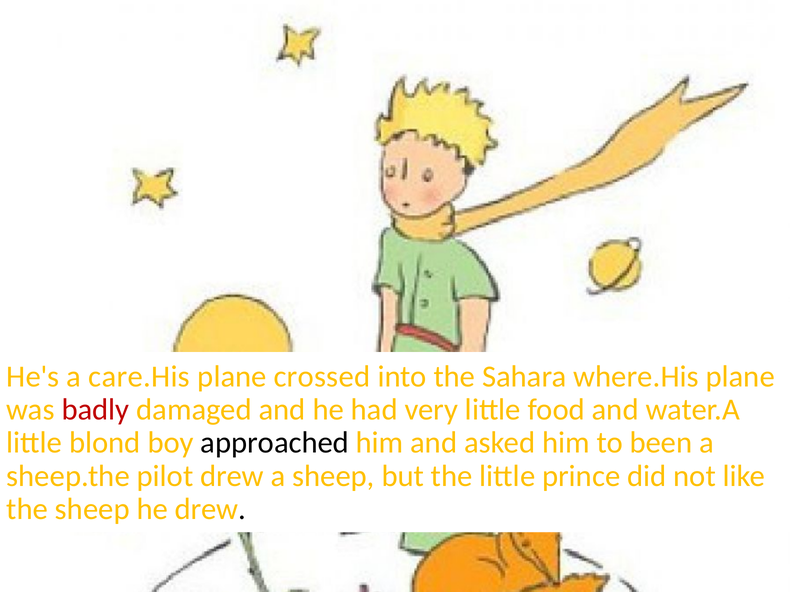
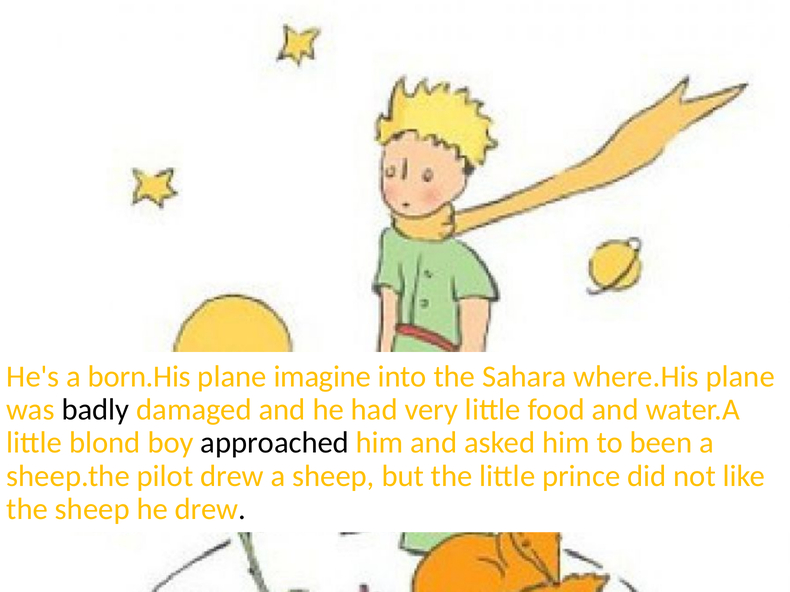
care.His: care.His -> born.His
crossed: crossed -> imagine
badly colour: red -> black
